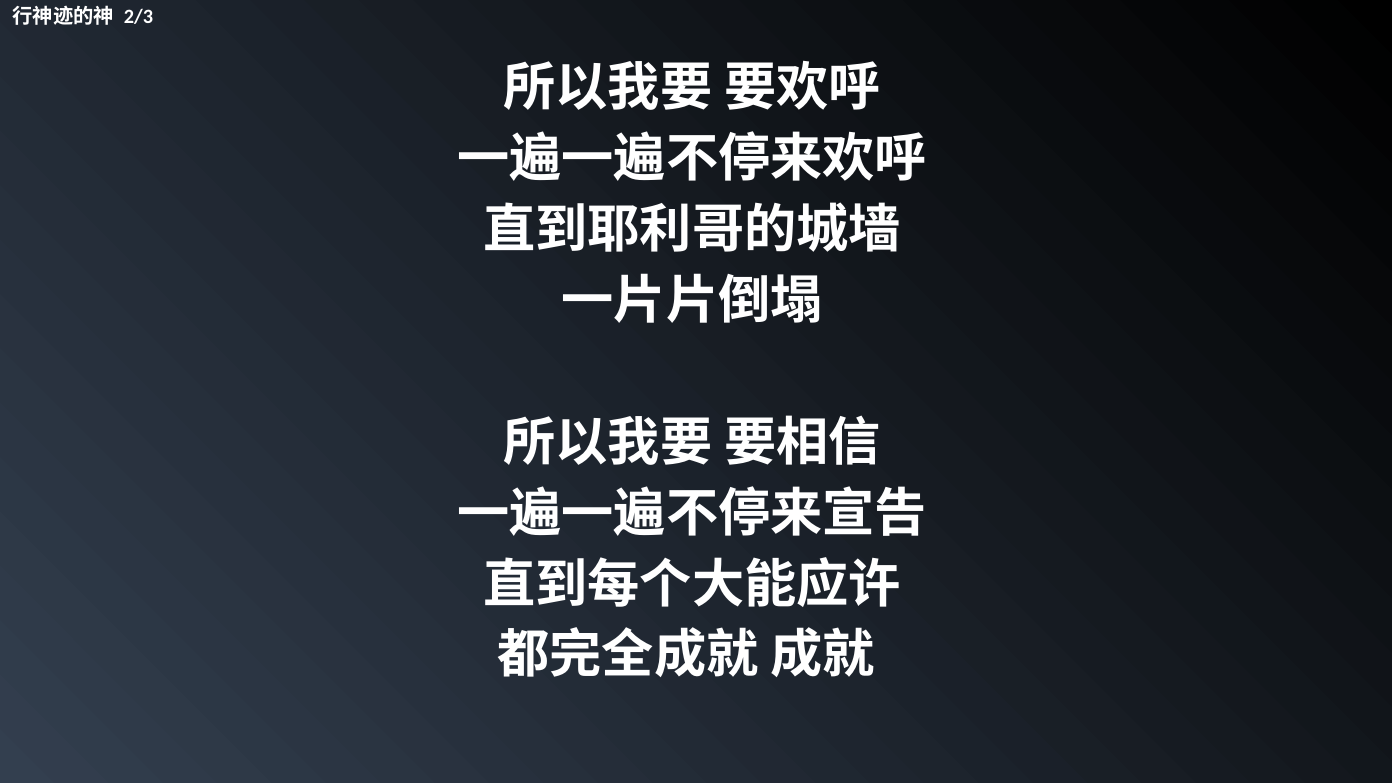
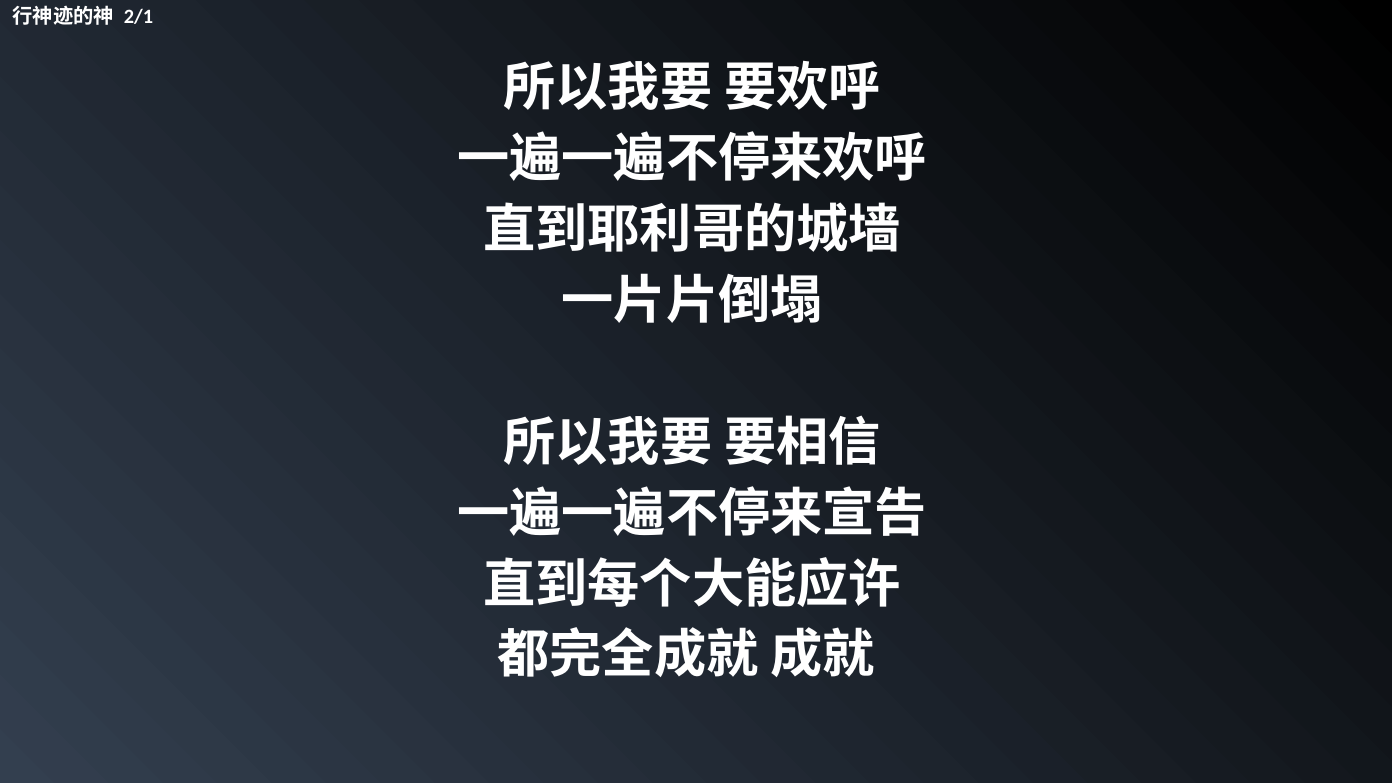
2/3: 2/3 -> 2/1
